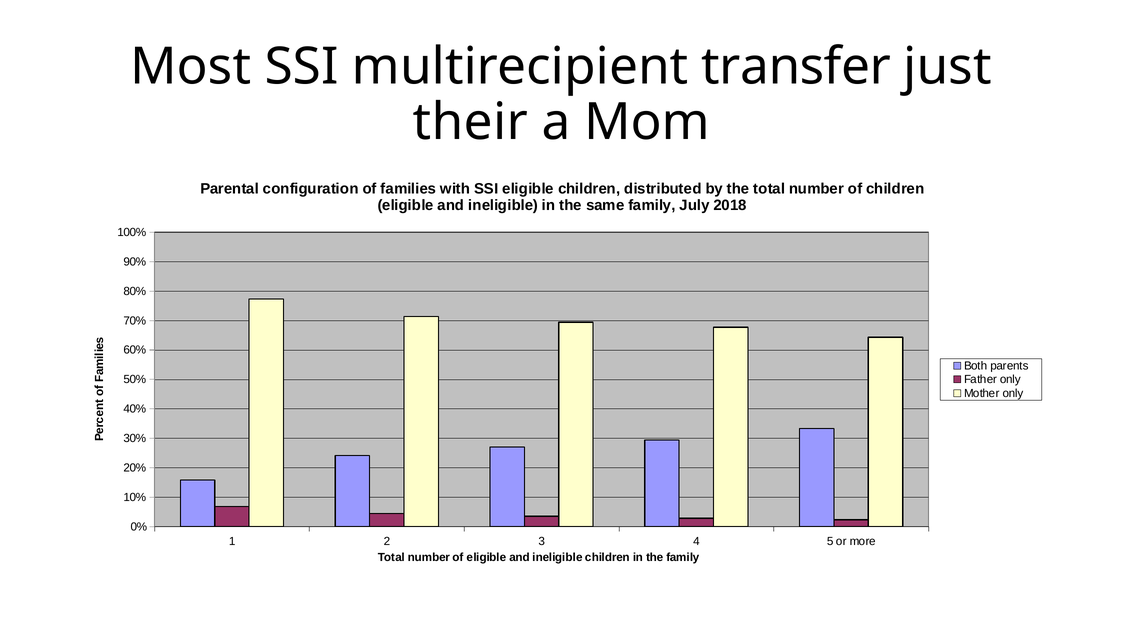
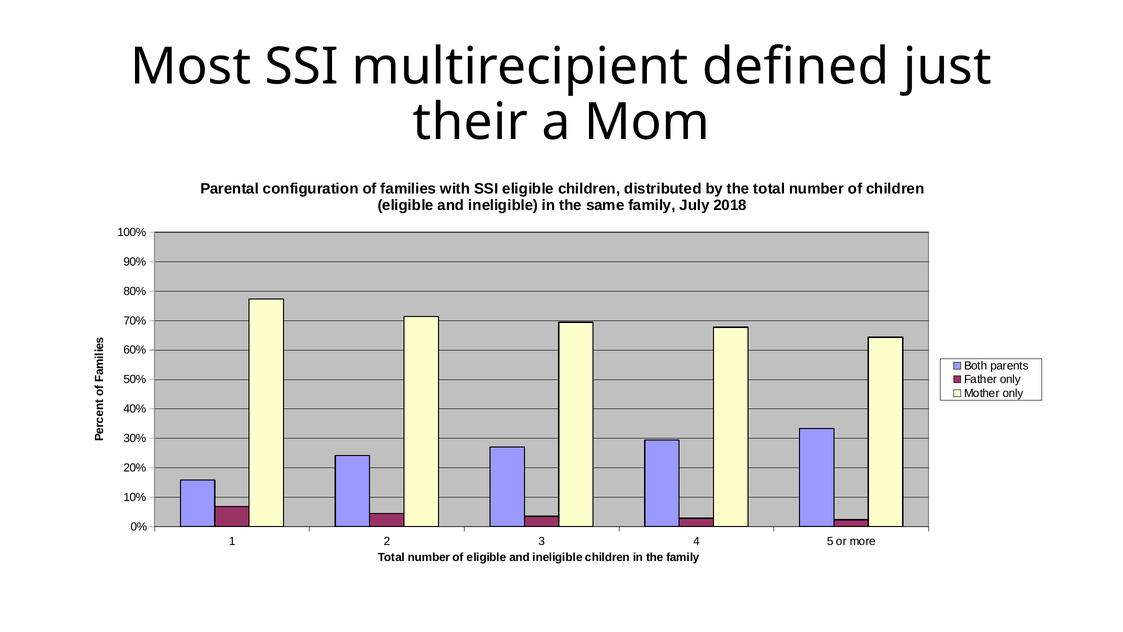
transfer: transfer -> defined
